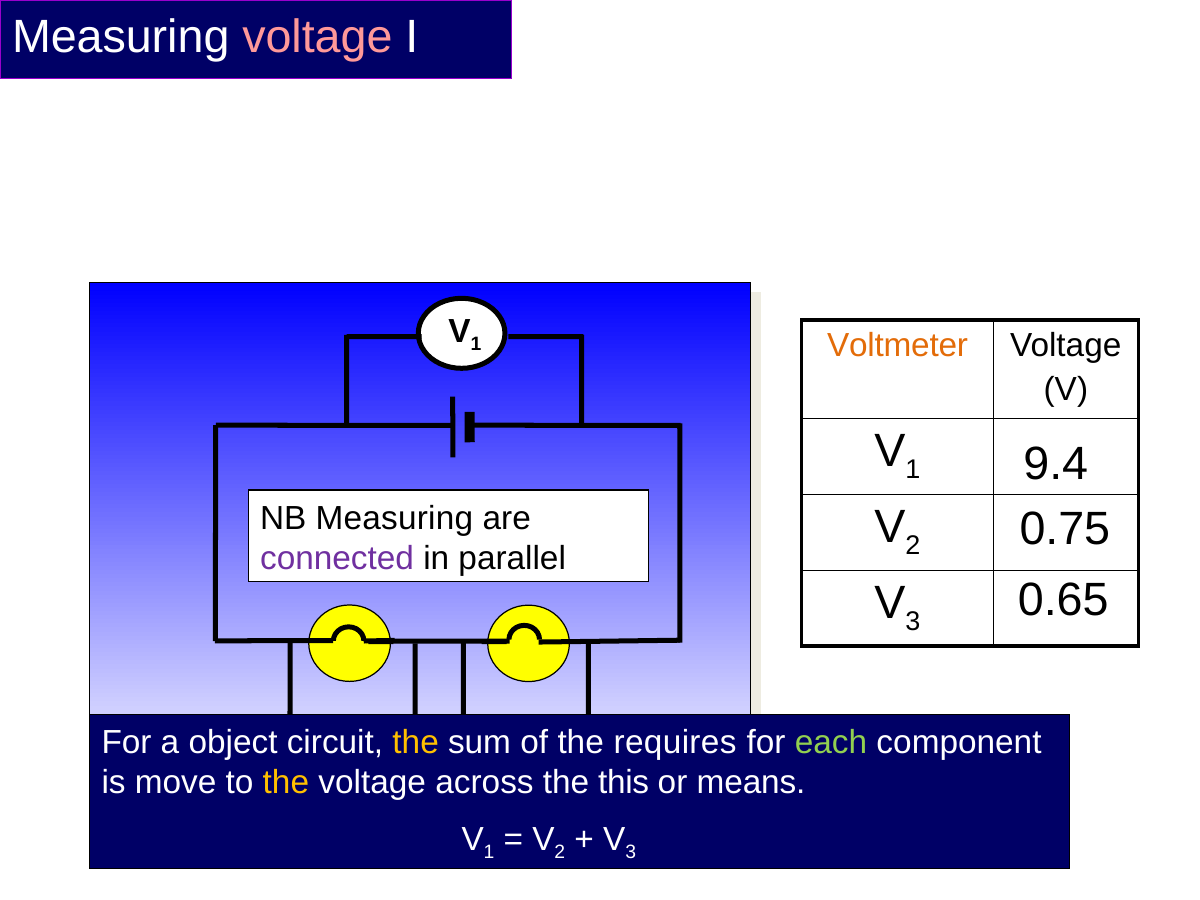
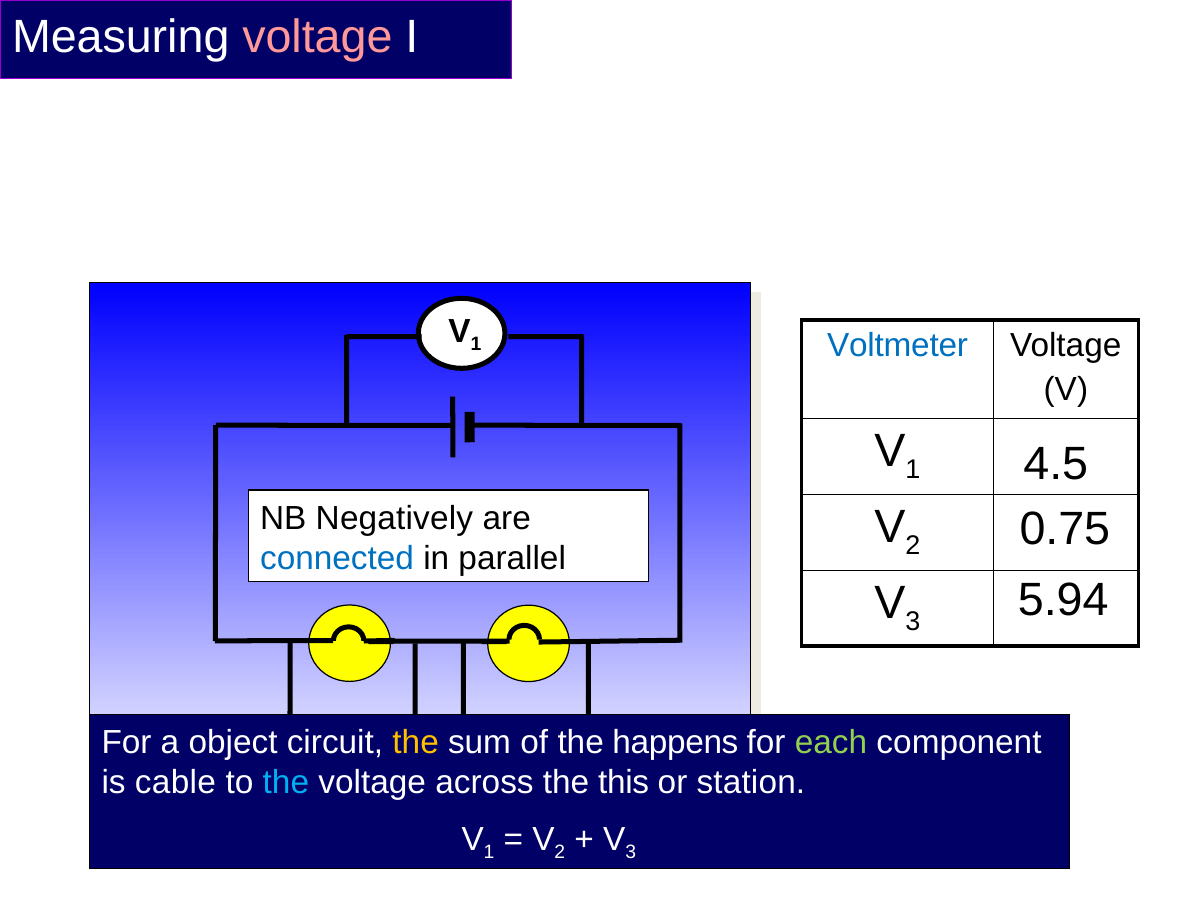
Voltmeter colour: orange -> blue
9.4: 9.4 -> 4.5
NB Measuring: Measuring -> Negatively
connected colour: purple -> blue
0.65: 0.65 -> 5.94
requires: requires -> happens
move: move -> cable
the at (286, 783) colour: yellow -> light blue
means: means -> station
